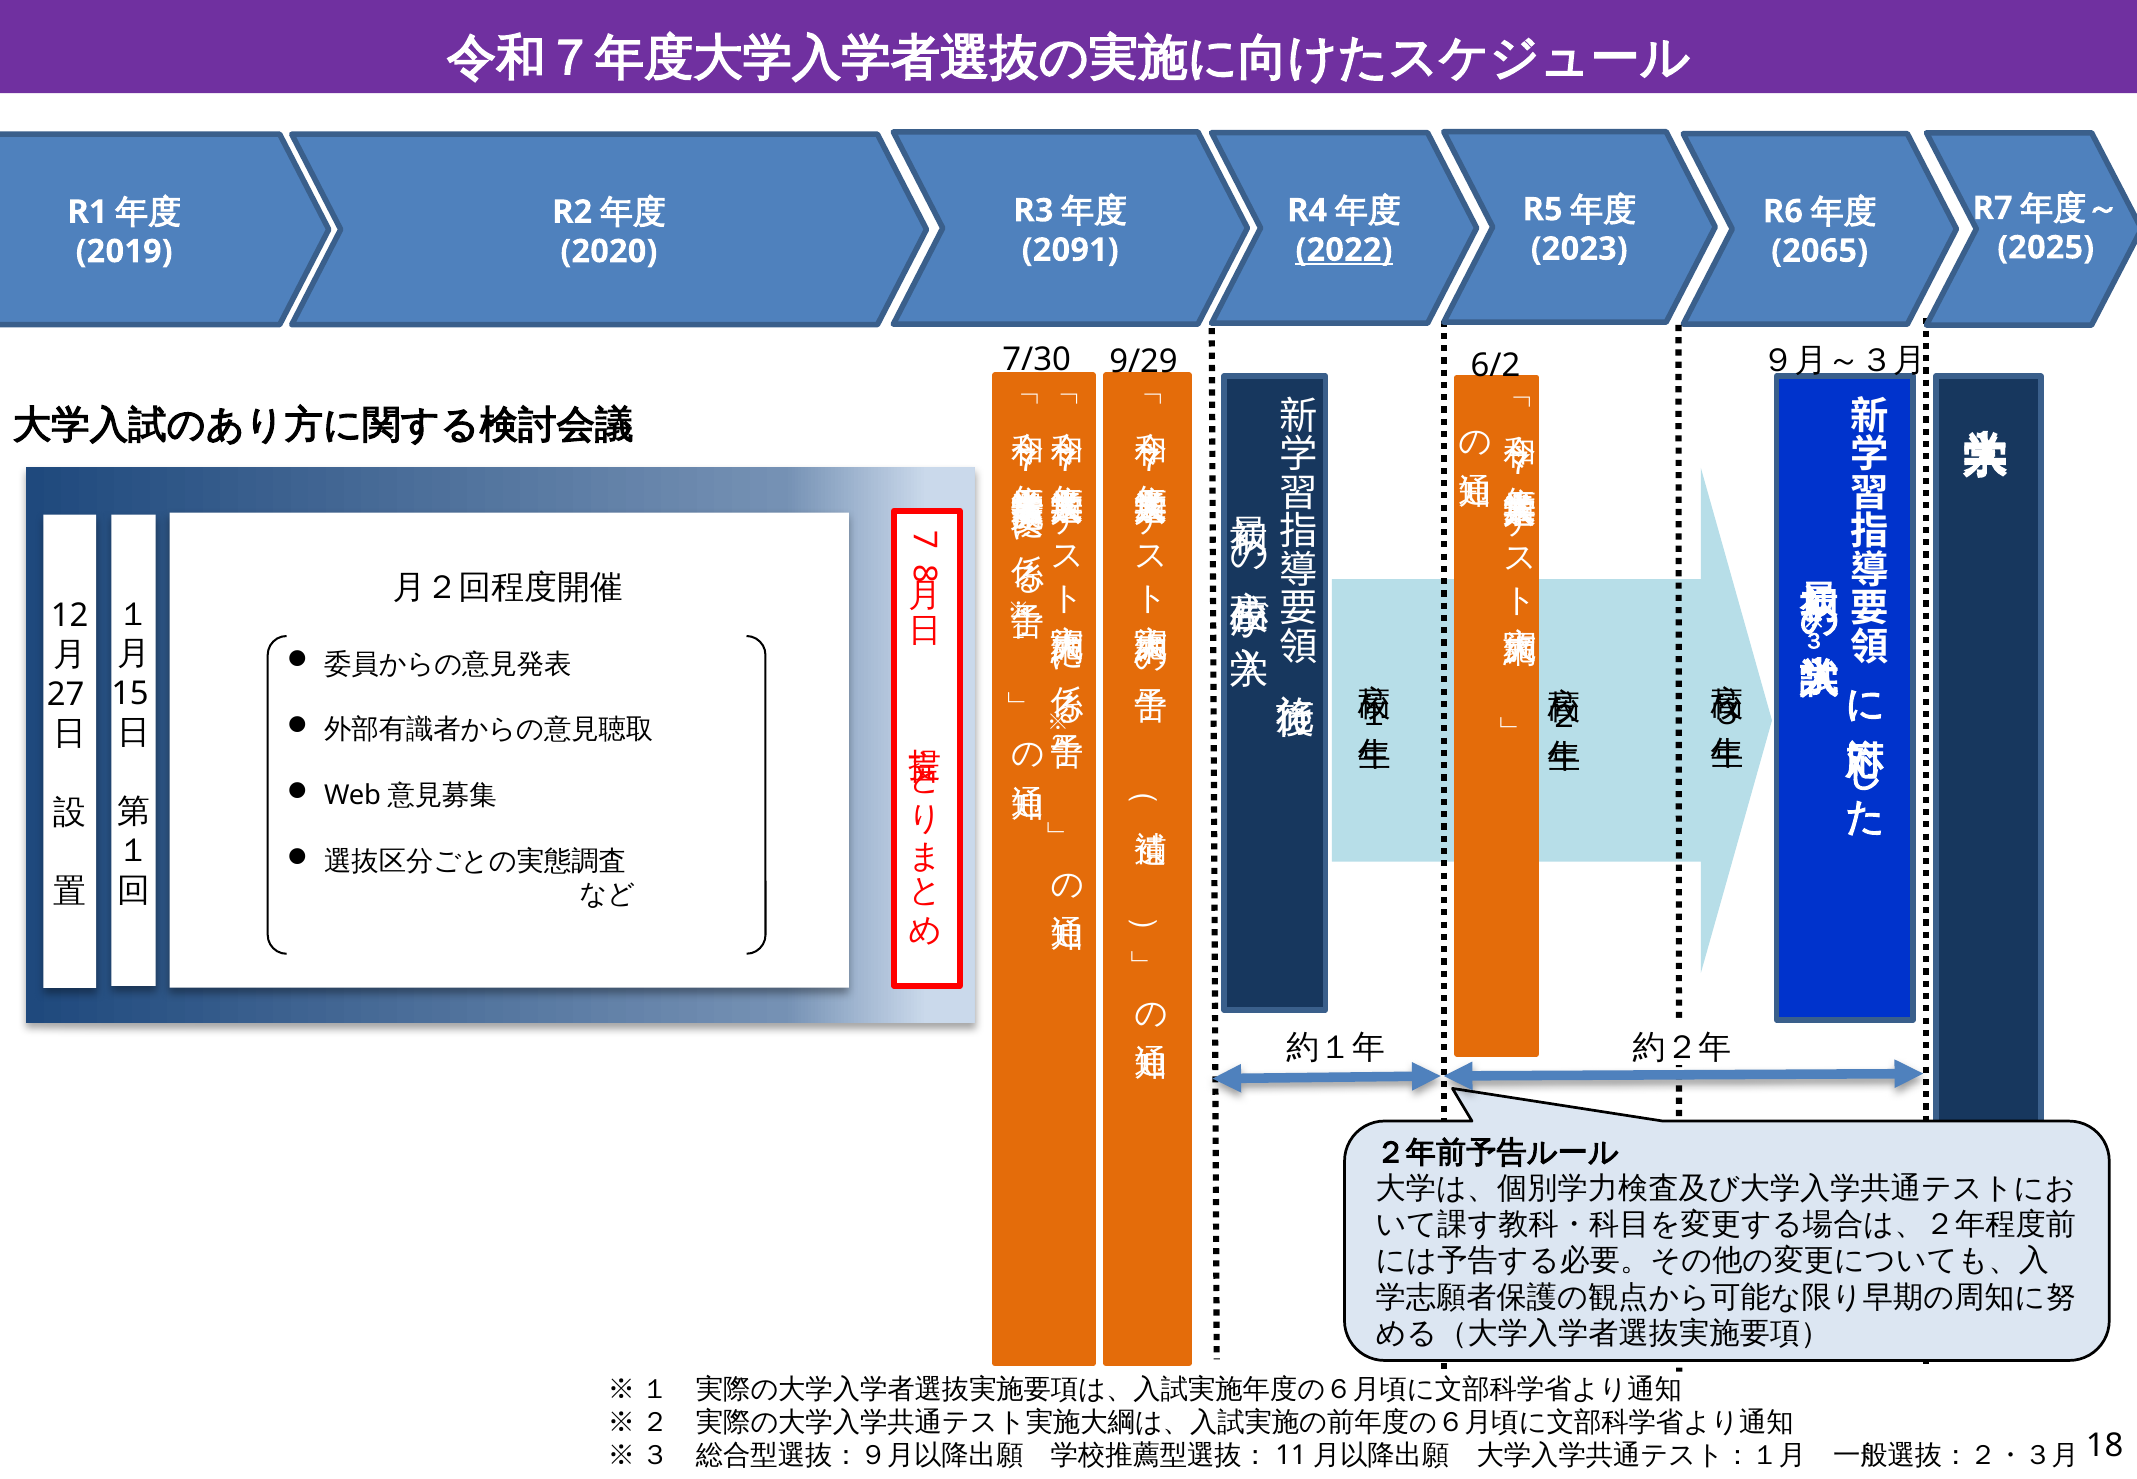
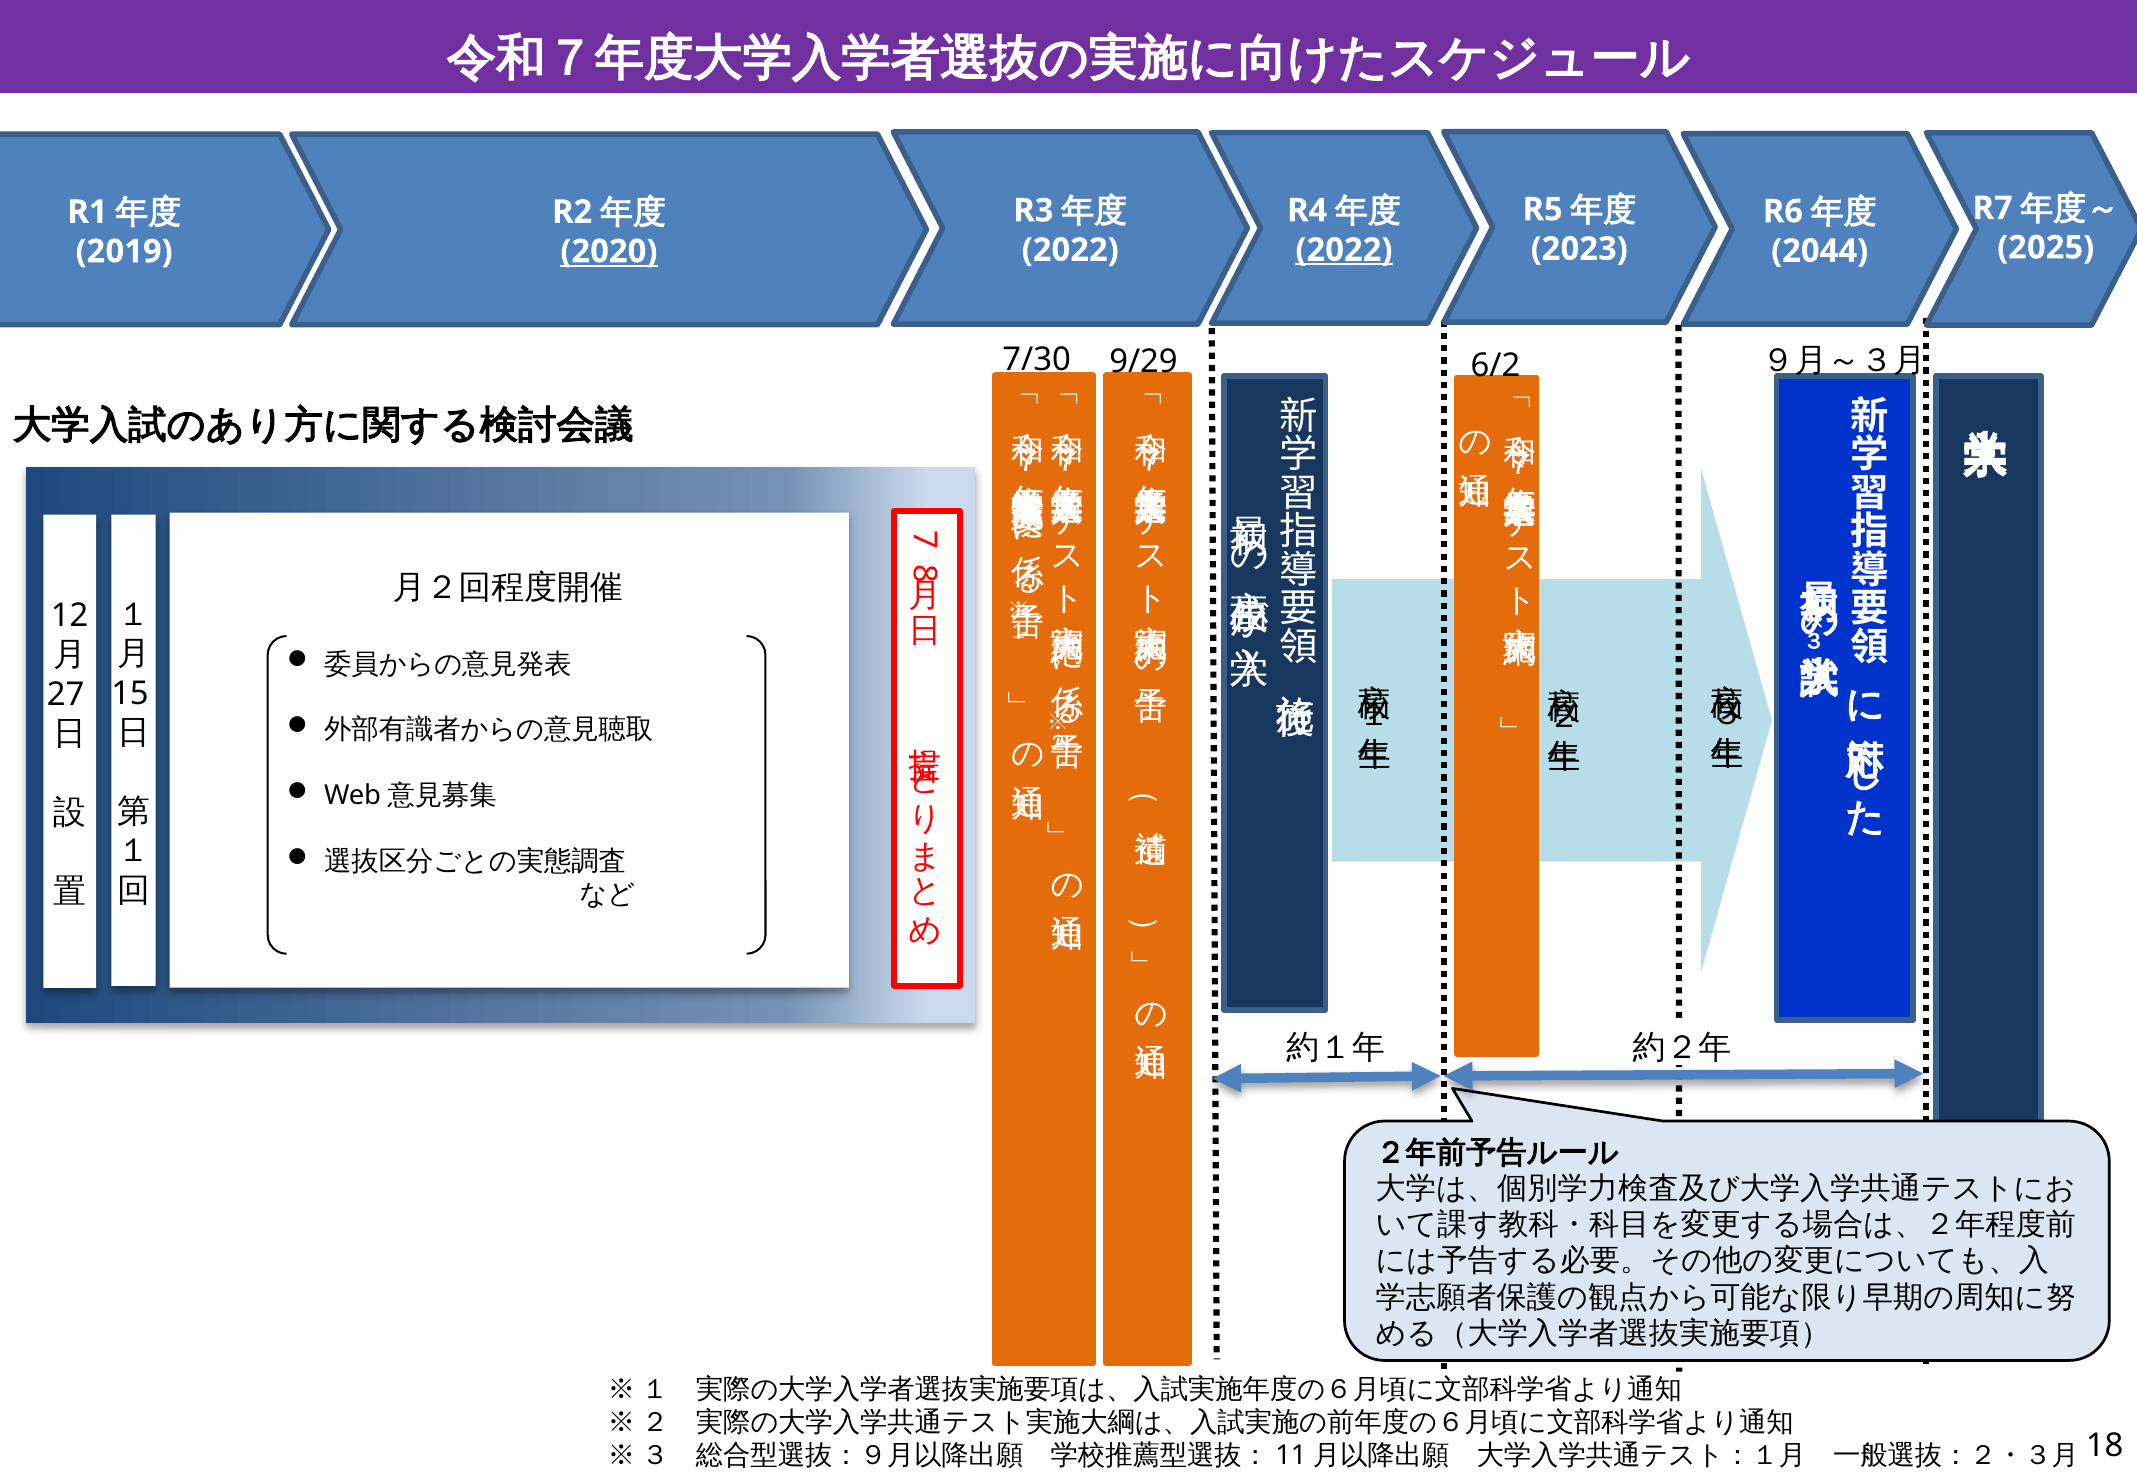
2091 at (1070, 250): 2091 -> 2022
2065: 2065 -> 2044
2020 underline: none -> present
